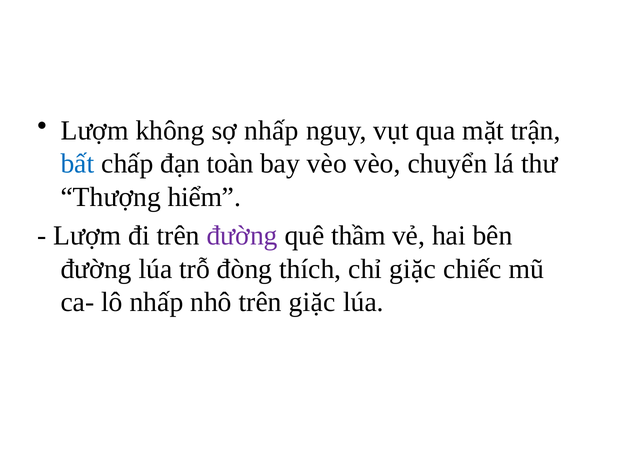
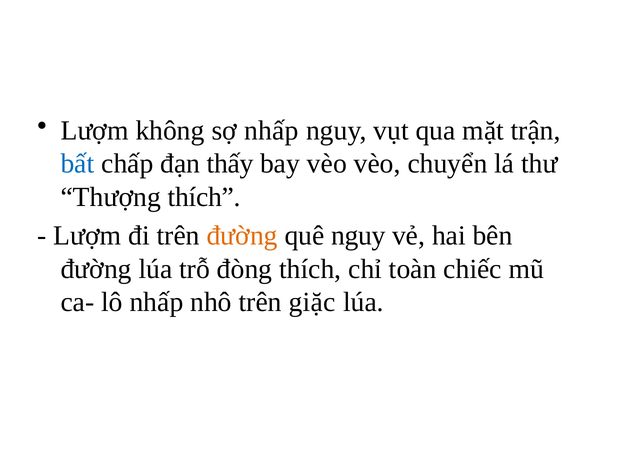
toàn: toàn -> thấy
Thượng hiểm: hiểm -> thích
đường at (242, 236) colour: purple -> orange
quê thầm: thầm -> nguy
chỉ giặc: giặc -> toàn
